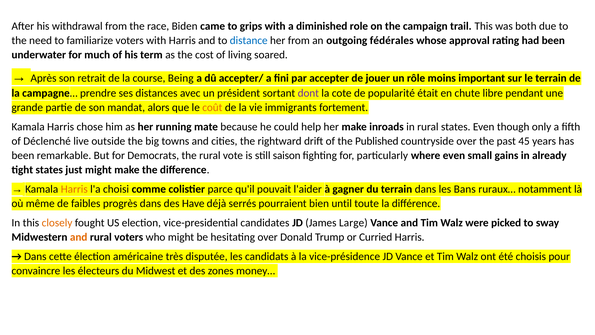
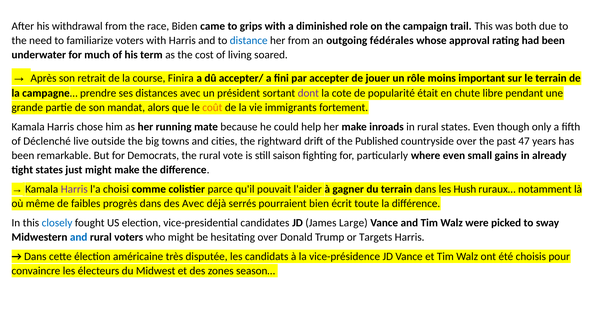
Being: Being -> Finira
45: 45 -> 47
Harris at (74, 189) colour: orange -> purple
Bans: Bans -> Hush
des Have: Have -> Avec
until: until -> écrit
closely colour: orange -> blue
and at (79, 237) colour: orange -> blue
Curried: Curried -> Targets
money…: money… -> season…
